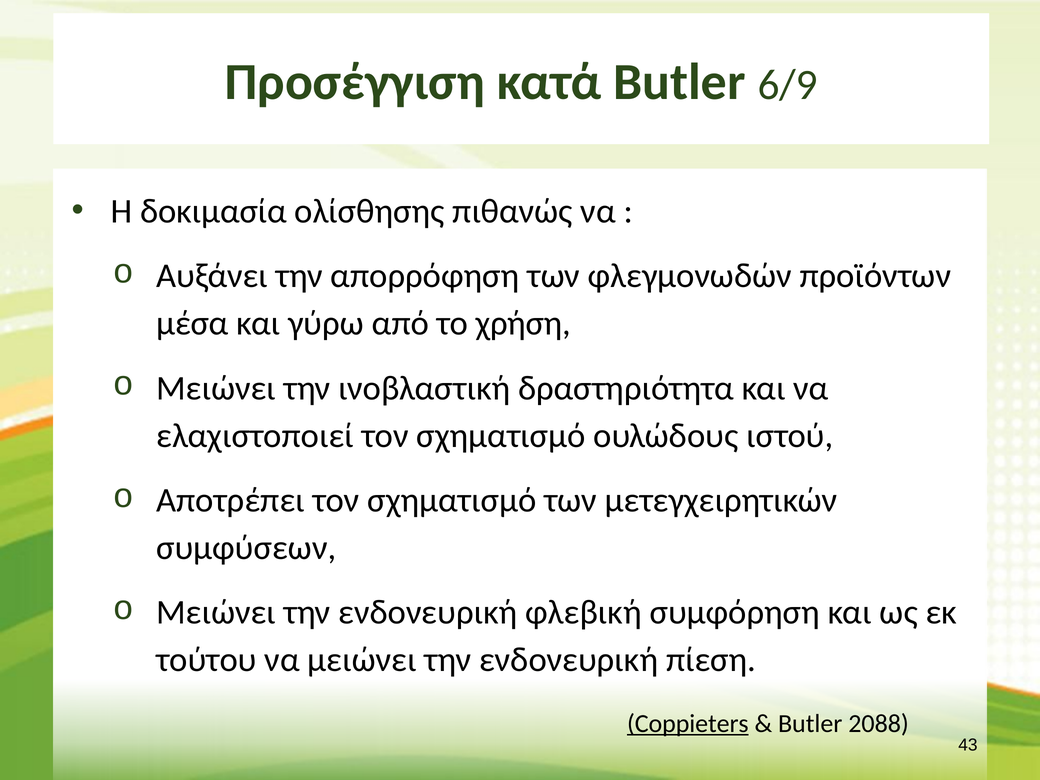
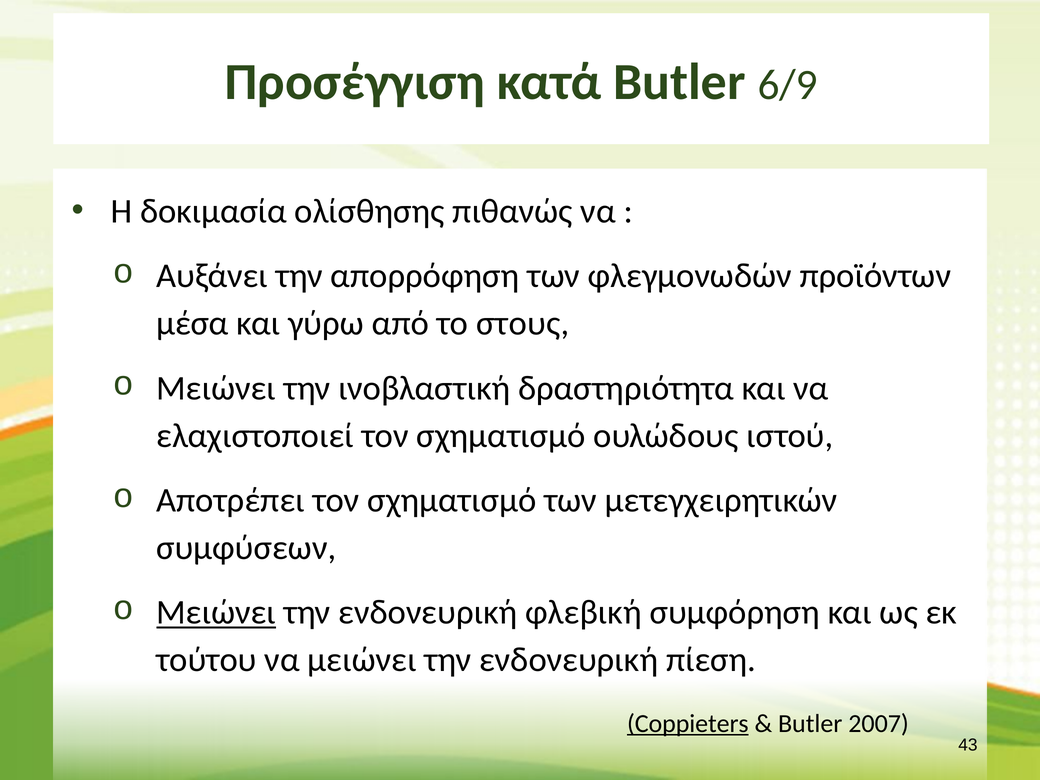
χρήση: χρήση -> στους
Μειώνει at (216, 612) underline: none -> present
2088: 2088 -> 2007
